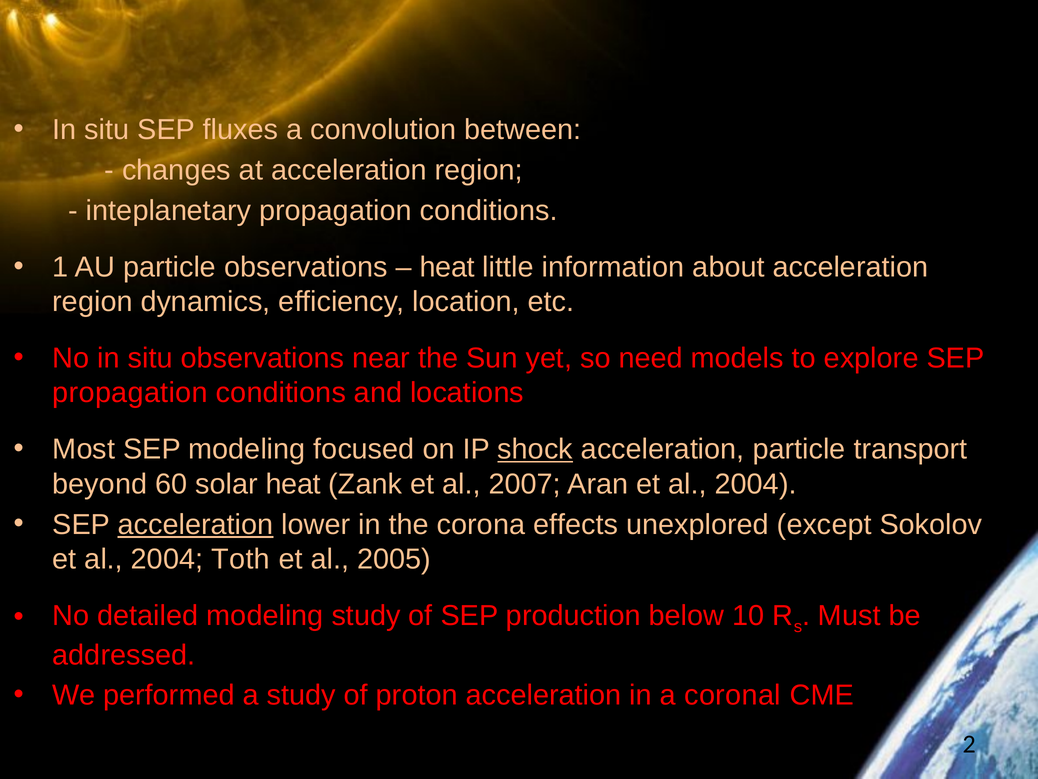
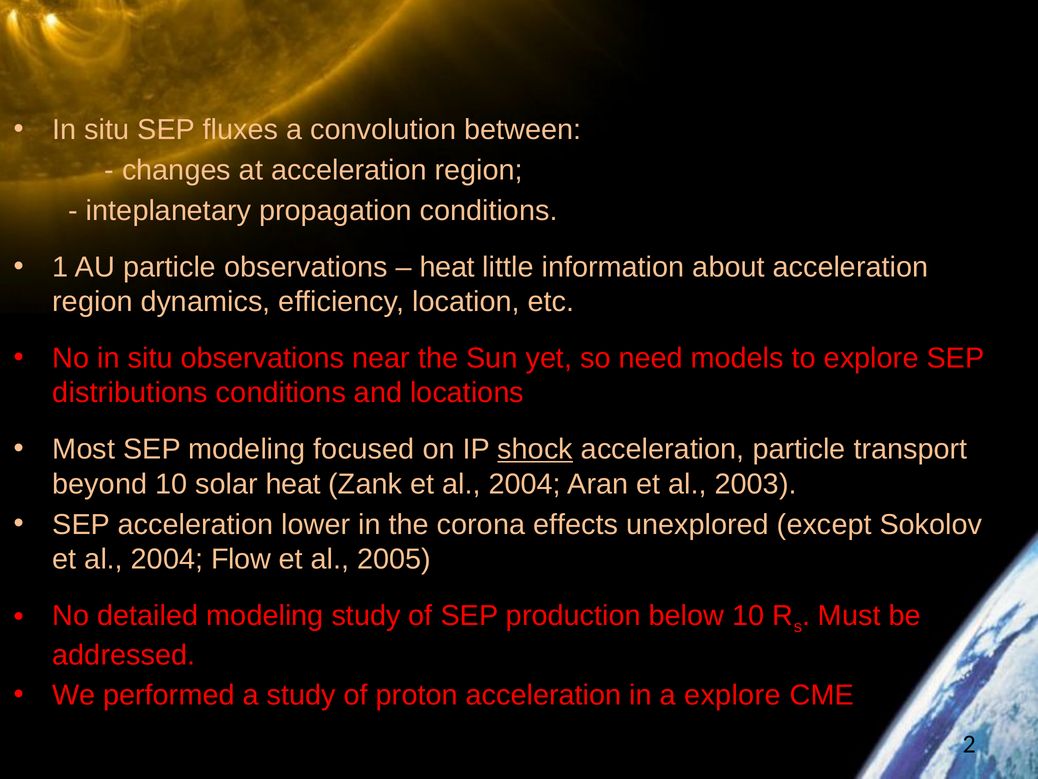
propagation at (130, 393): propagation -> distributions
beyond 60: 60 -> 10
Zank et al 2007: 2007 -> 2004
Aran et al 2004: 2004 -> 2003
acceleration at (196, 524) underline: present -> none
Toth: Toth -> Flow
a coronal: coronal -> explore
